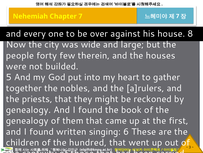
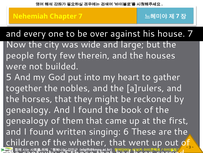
house 8: 8 -> 7
priests: priests -> horses
hundred: hundred -> whether
